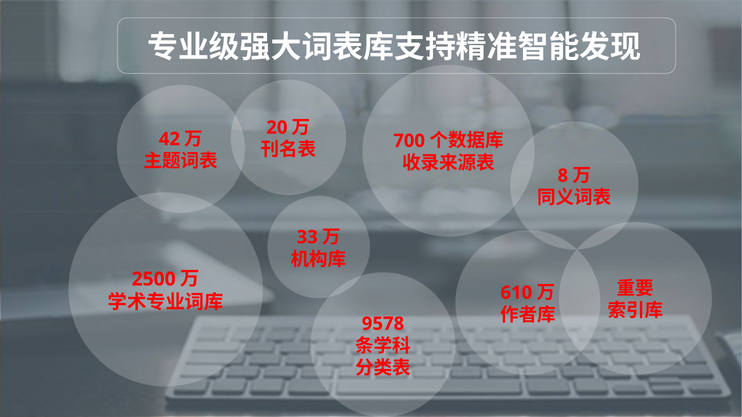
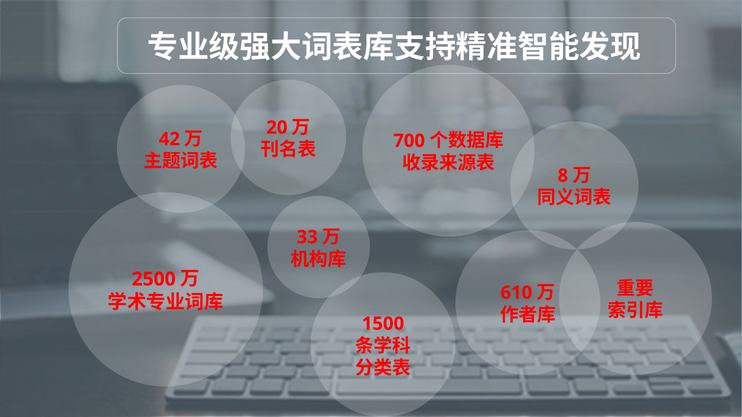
9578: 9578 -> 1500
